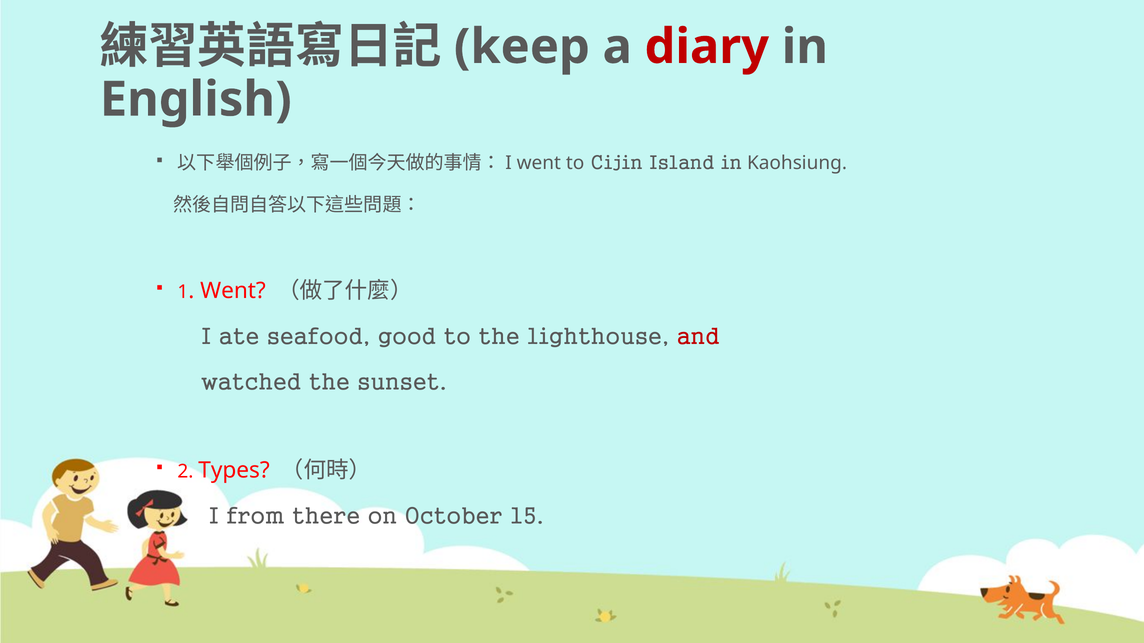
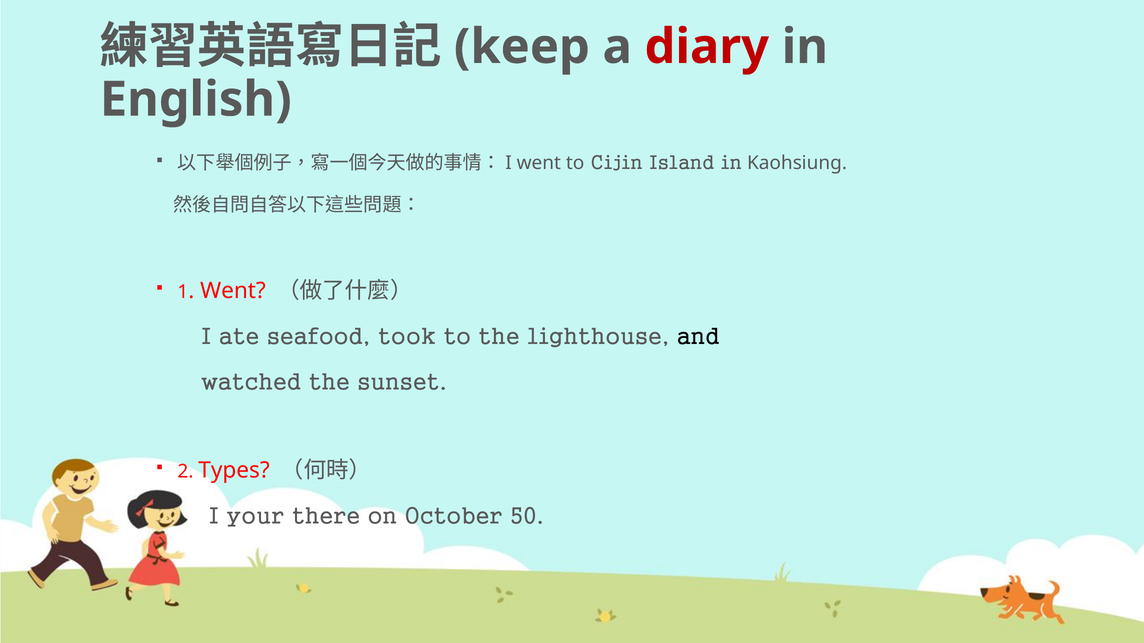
good: good -> took
and colour: red -> black
from: from -> your
15: 15 -> 50
